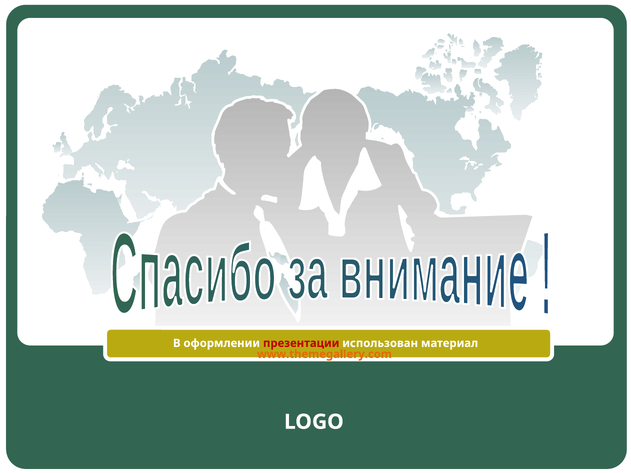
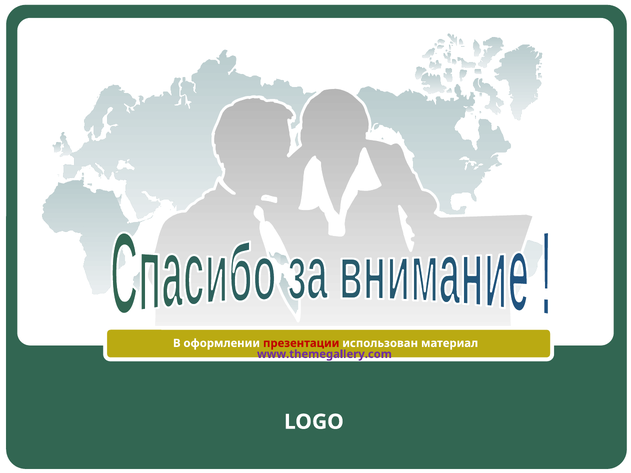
www.themegallery.com colour: orange -> purple
